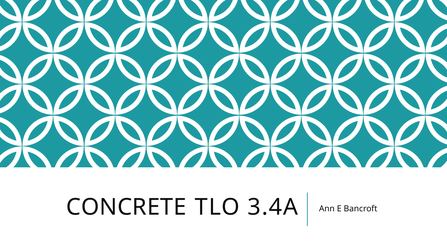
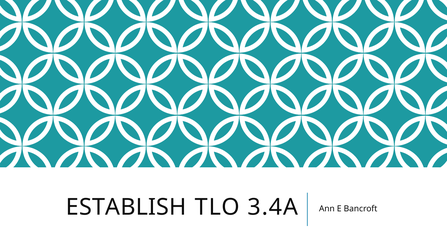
CONCRETE: CONCRETE -> ESTABLISH
